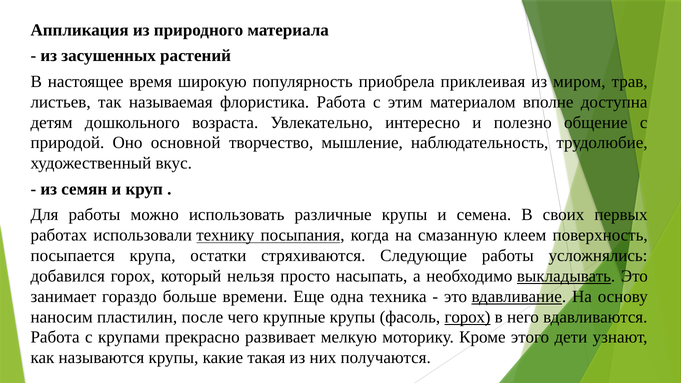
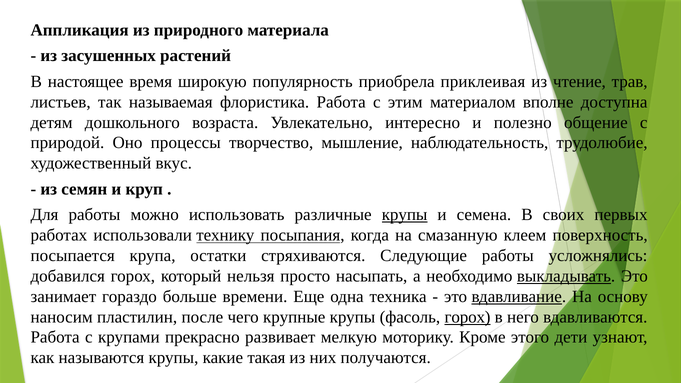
миром: миром -> чтение
основной: основной -> процессы
крупы at (405, 215) underline: none -> present
